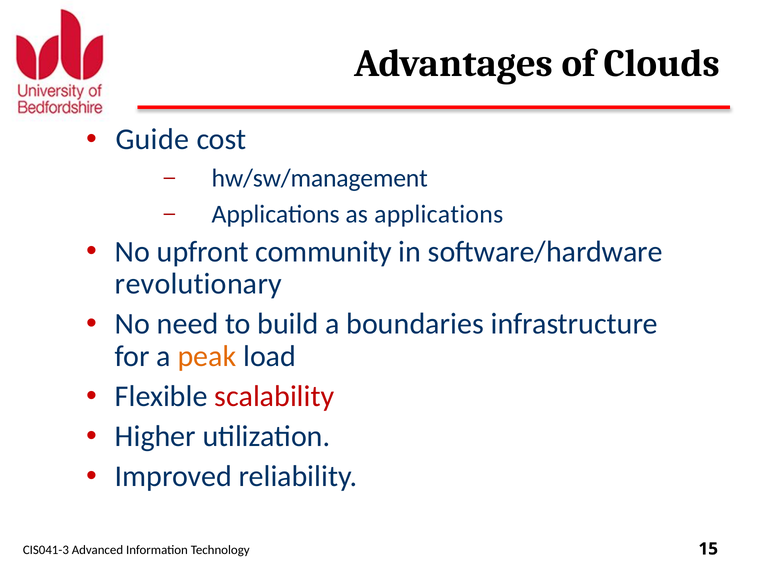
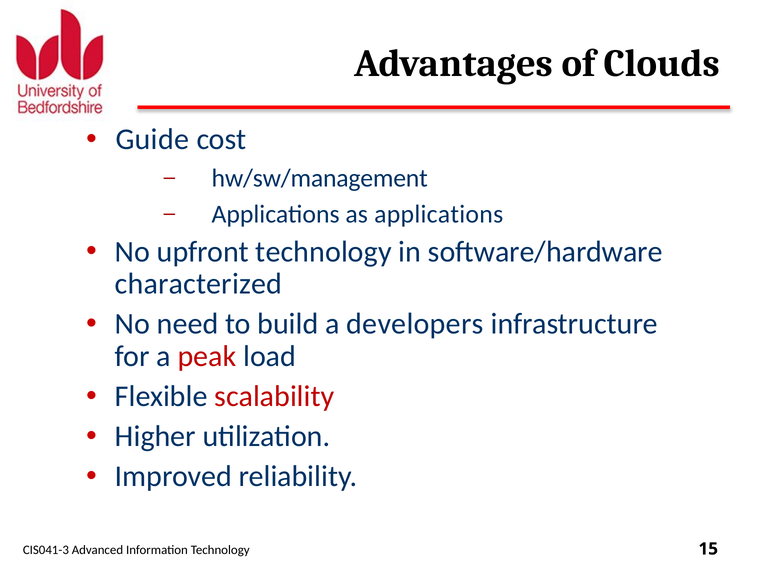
upfront community: community -> technology
revolutionary: revolutionary -> characterized
boundaries: boundaries -> developers
peak colour: orange -> red
